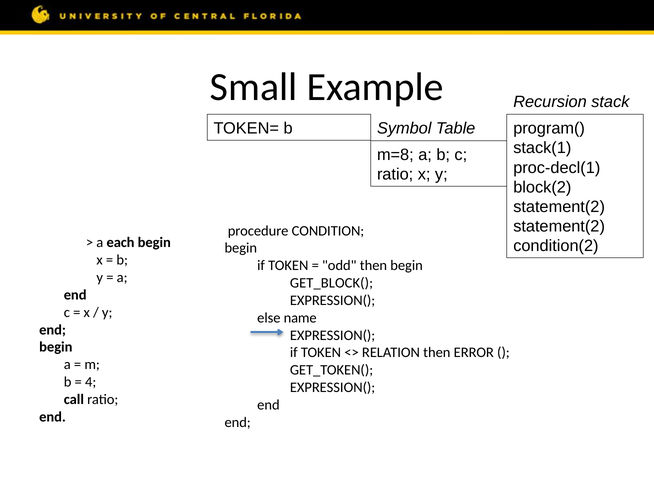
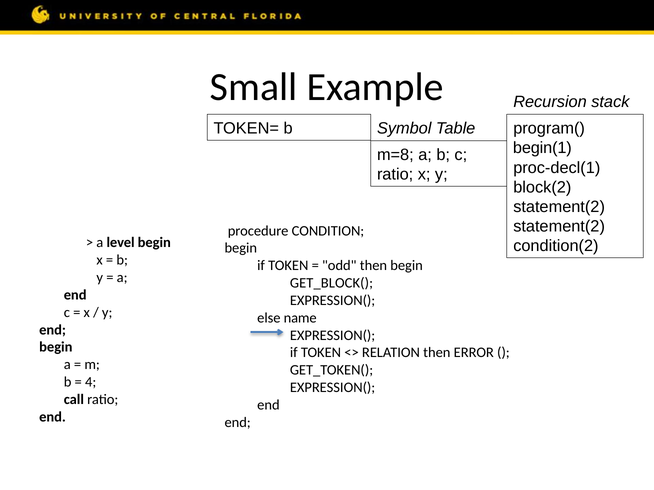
stack(1: stack(1 -> begin(1
each: each -> level
